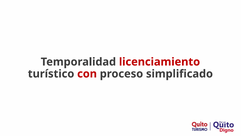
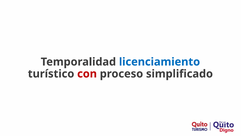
licenciamiento colour: red -> blue
